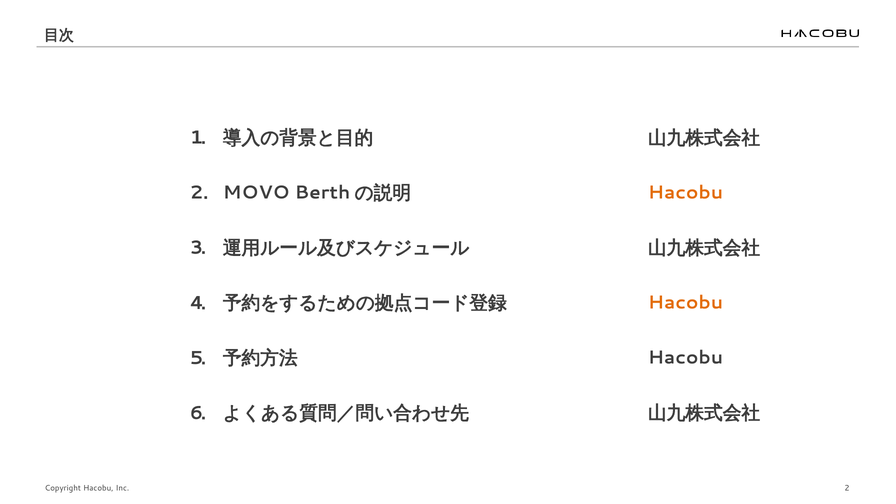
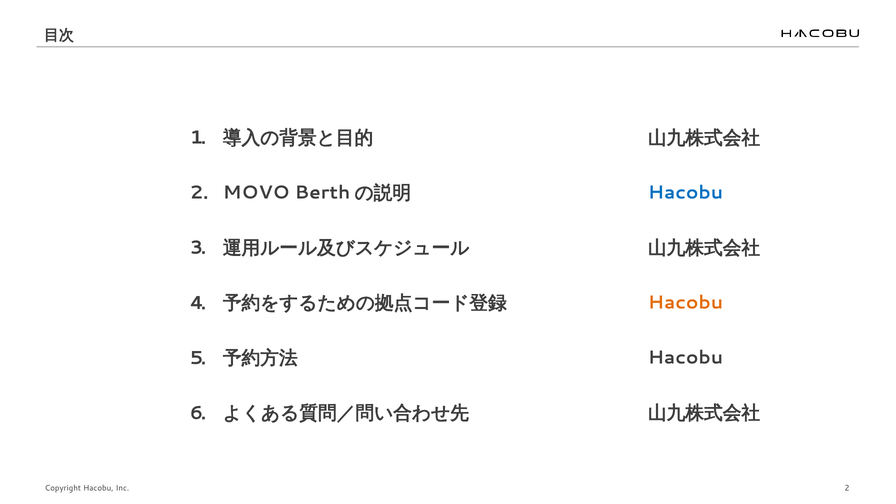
Hacobu at (685, 193) colour: orange -> blue
